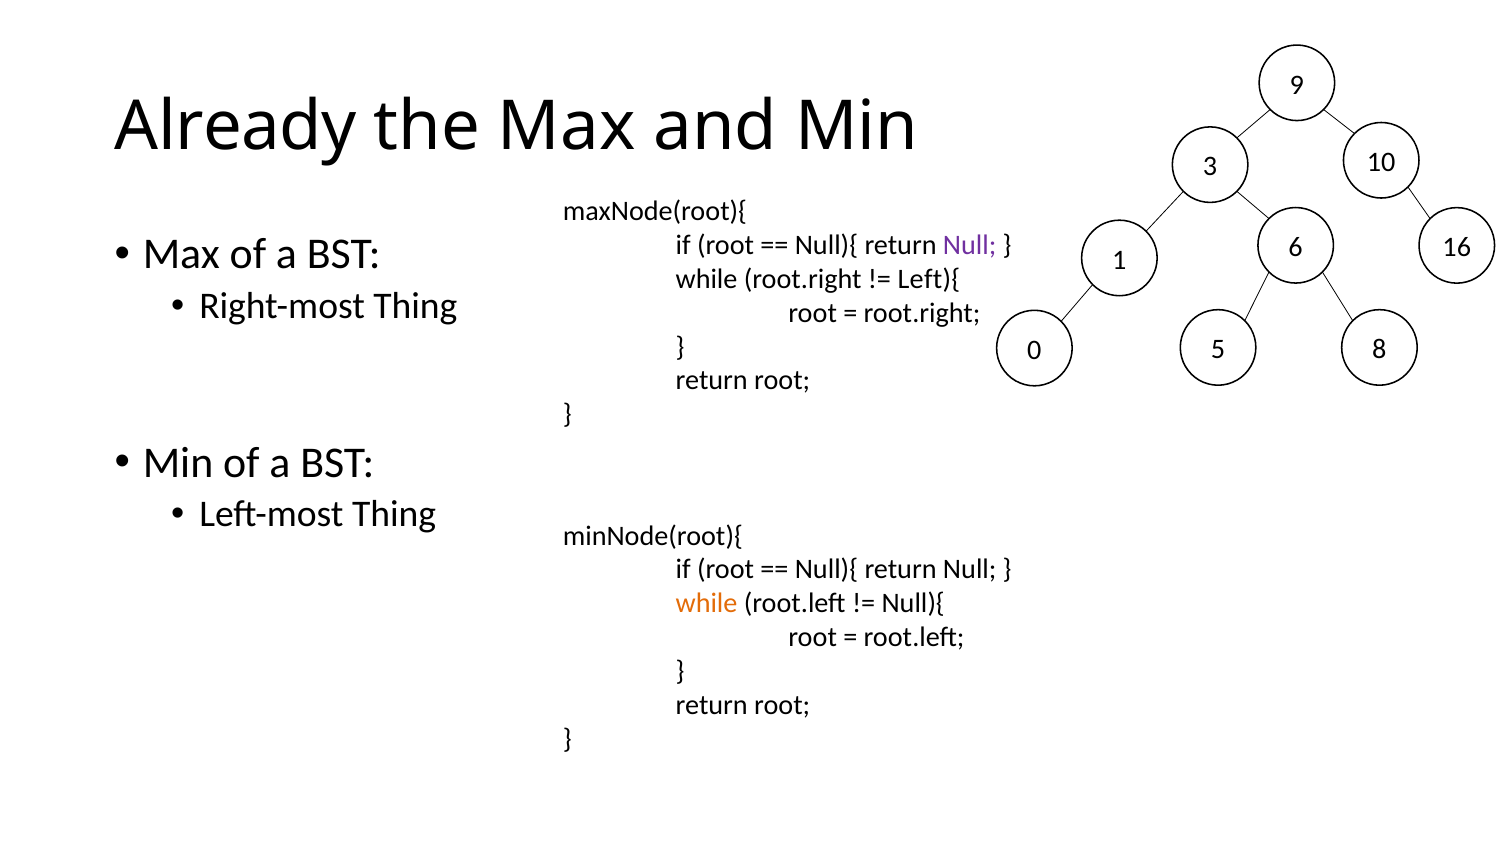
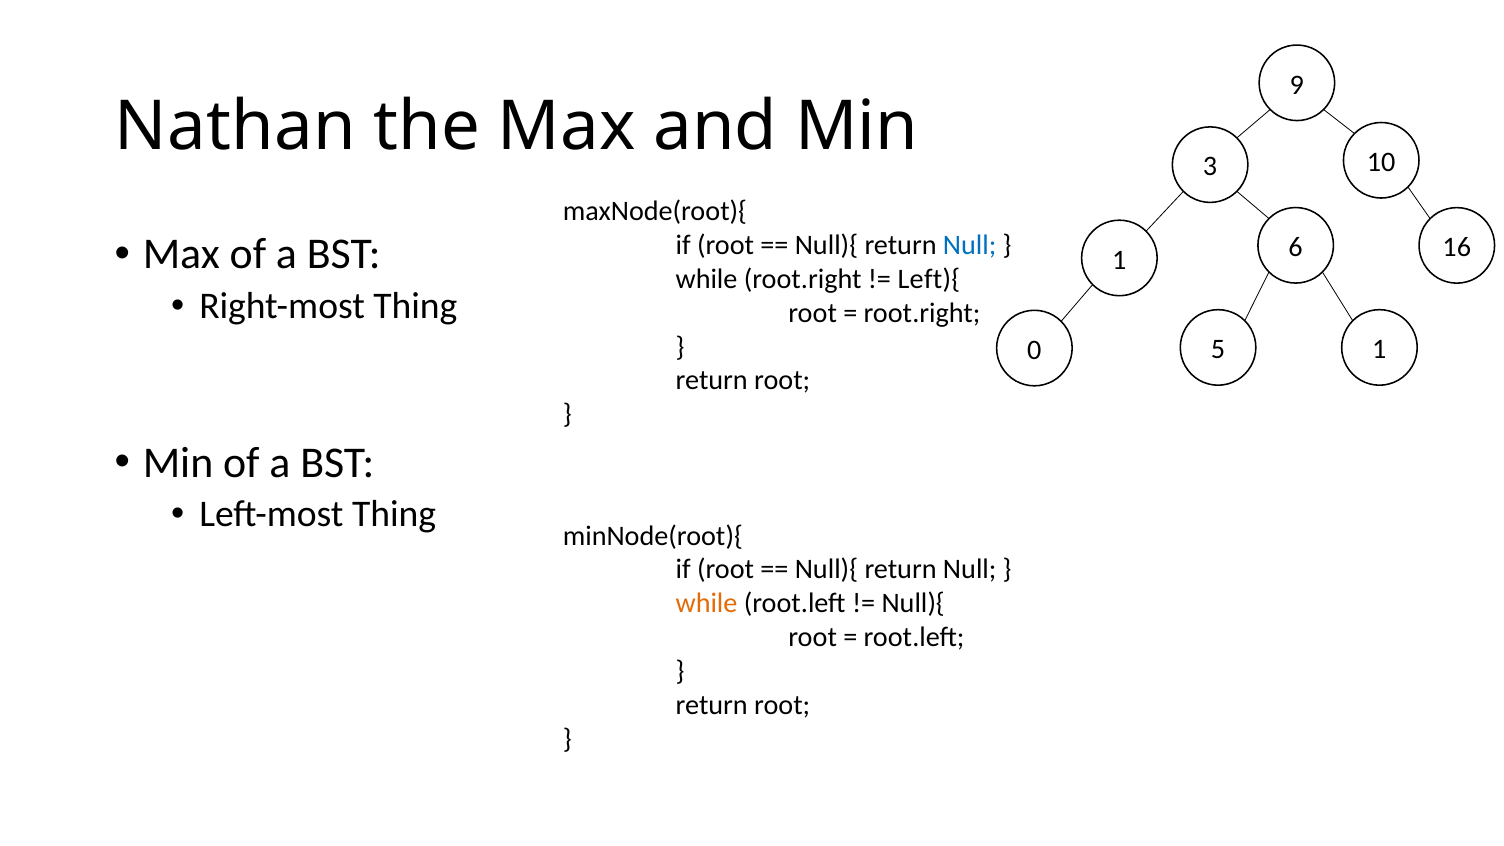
Already: Already -> Nathan
Null at (970, 245) colour: purple -> blue
5 8: 8 -> 1
